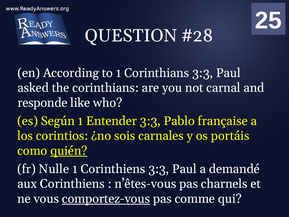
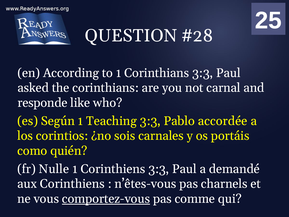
Entender: Entender -> Teaching
française: française -> accordée
quién underline: present -> none
